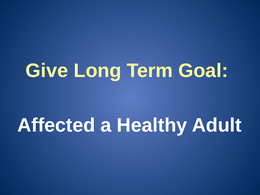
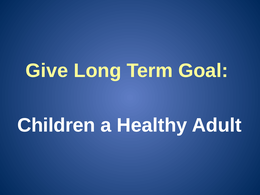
Affected: Affected -> Children
